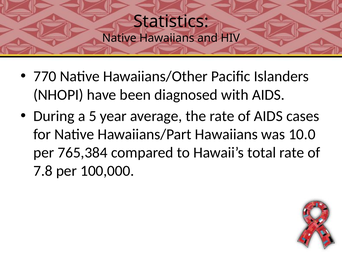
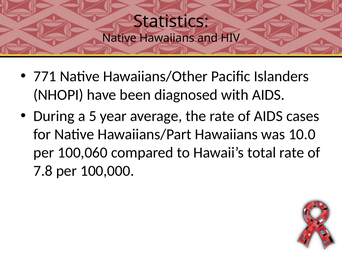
770: 770 -> 771
765,384: 765,384 -> 100,060
